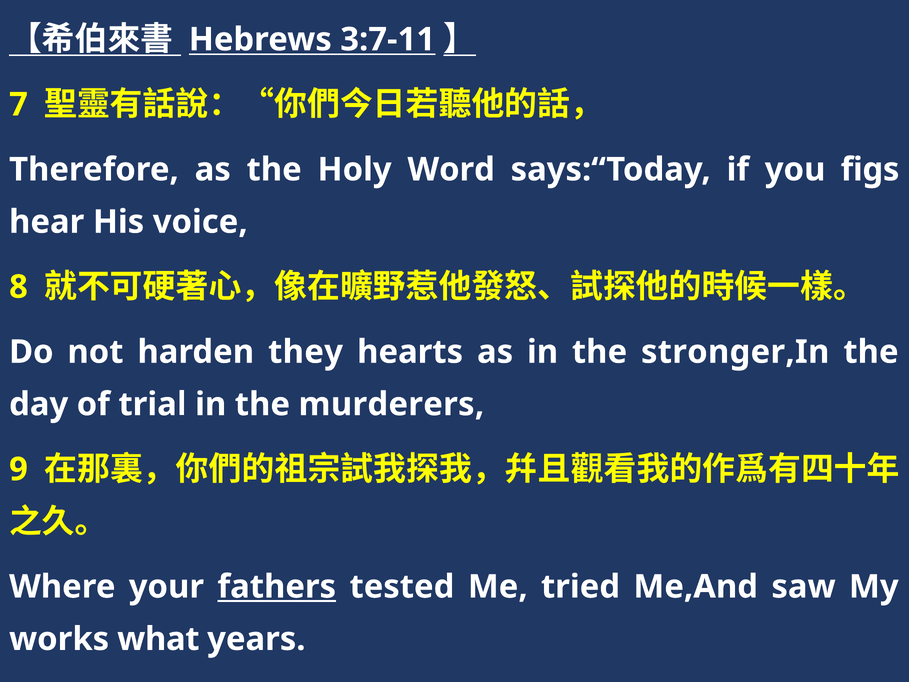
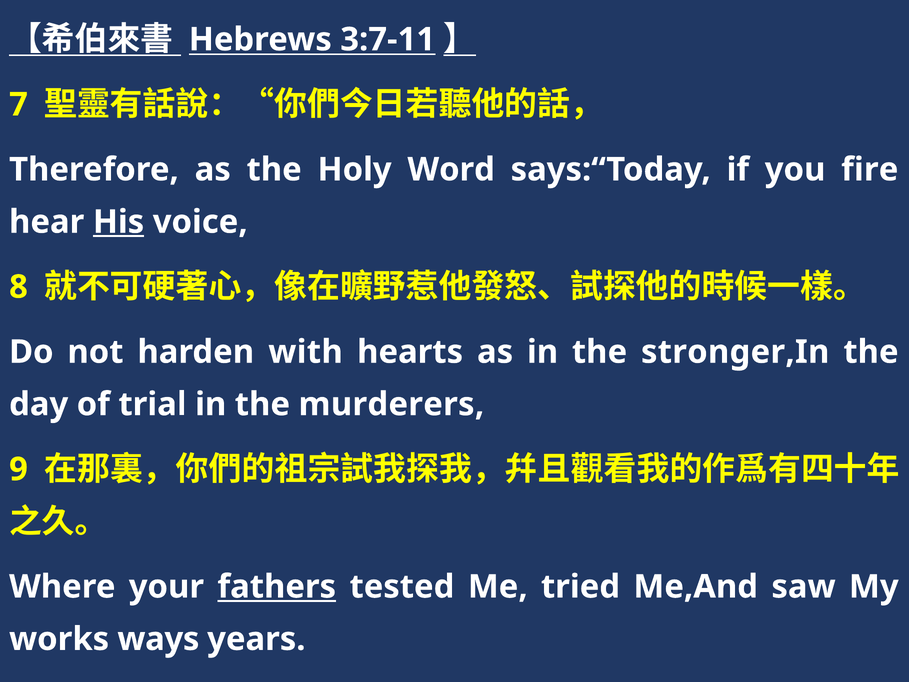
figs: figs -> fire
His underline: none -> present
they: they -> with
what: what -> ways
